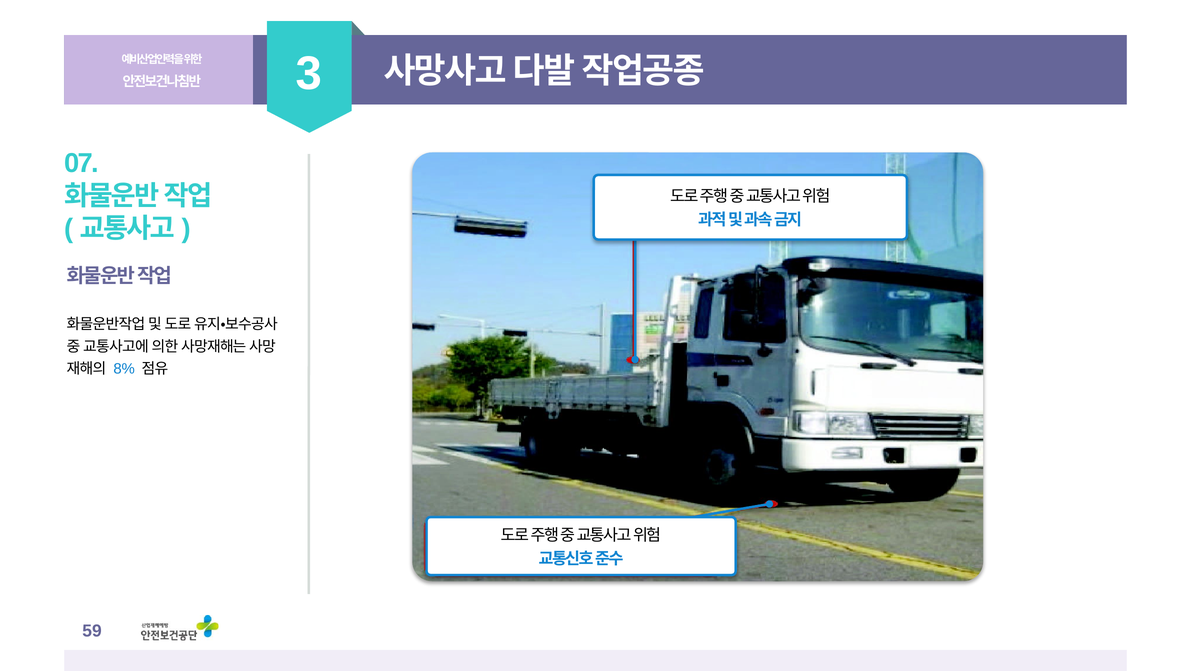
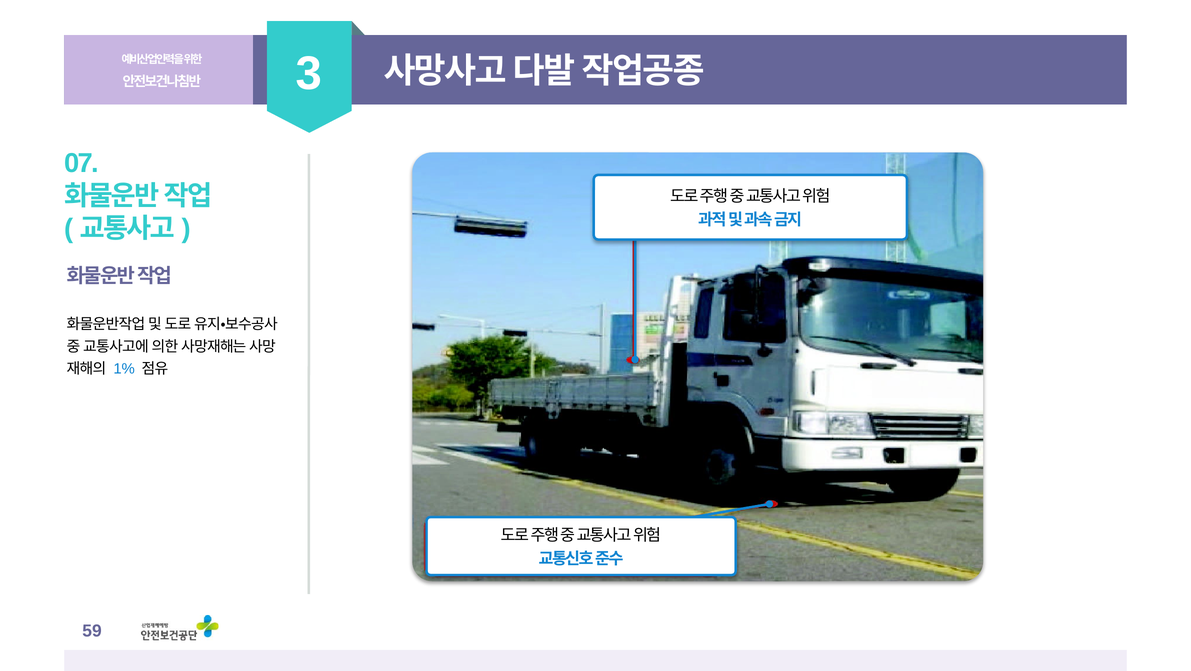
8%: 8% -> 1%
